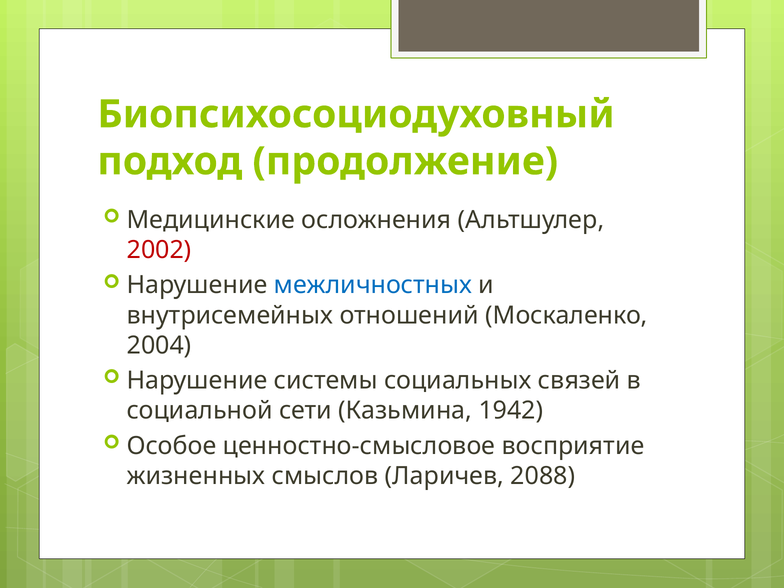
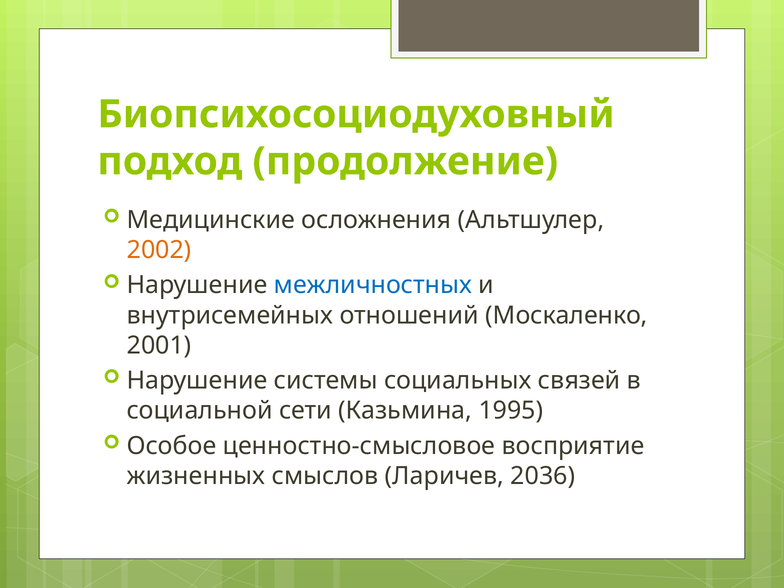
2002 colour: red -> orange
2004: 2004 -> 2001
1942: 1942 -> 1995
2088: 2088 -> 2036
